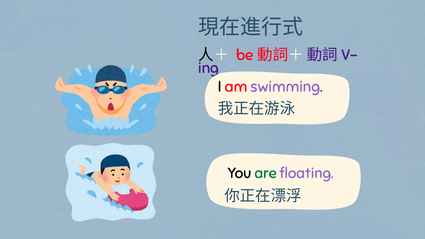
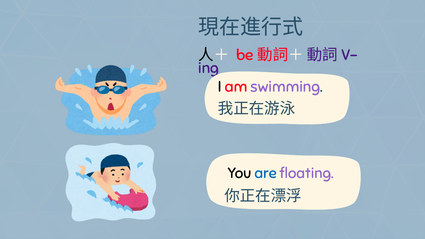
are colour: green -> blue
